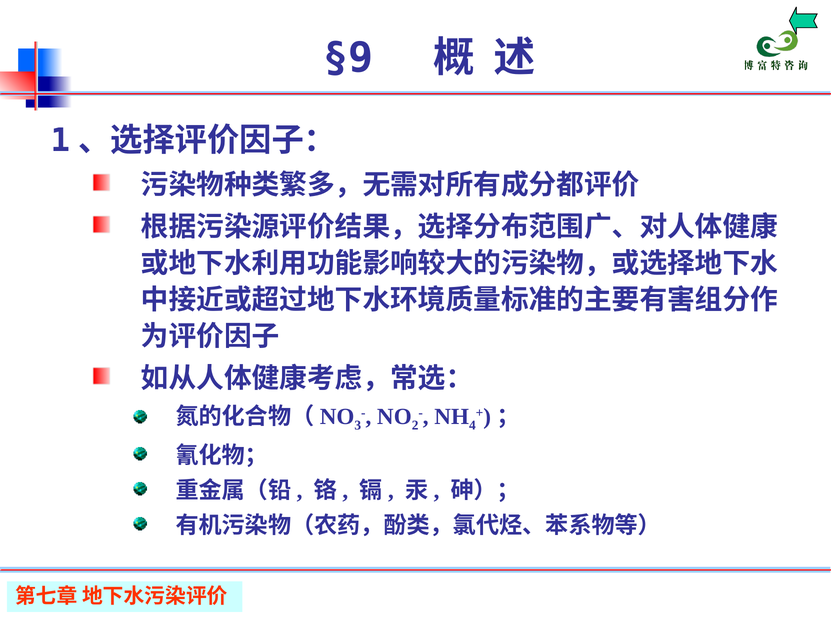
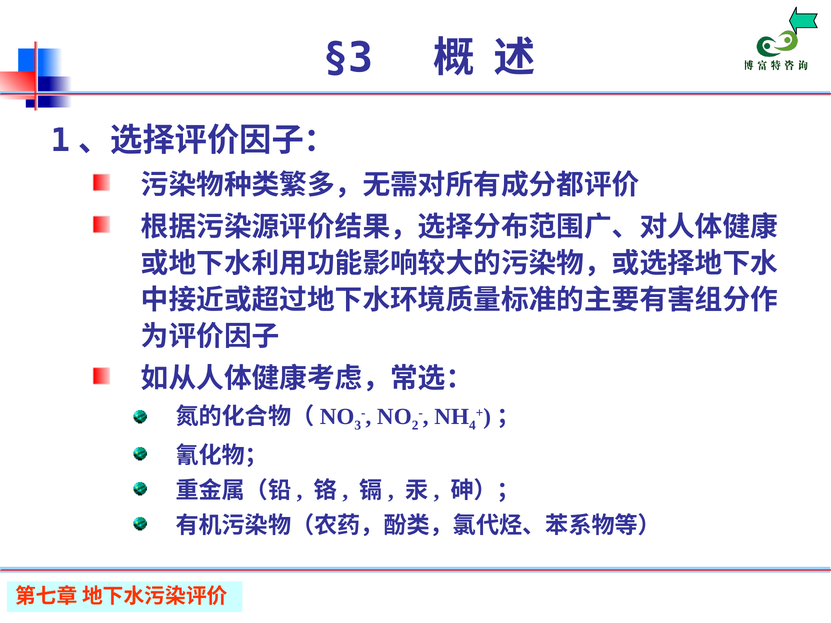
§9: §9 -> §3
